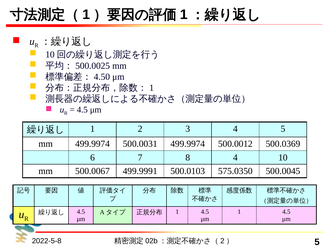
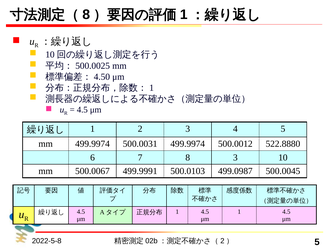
1 at (86, 15): 1 -> 8
500.0369: 500.0369 -> 522.8880
8 4: 4 -> 3
575.0350: 575.0350 -> 499.0987
